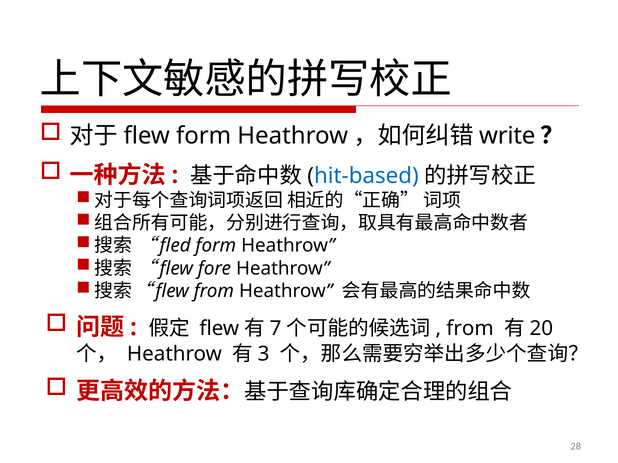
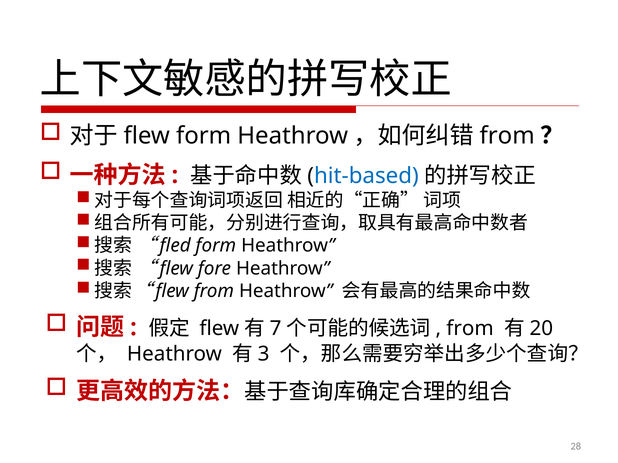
write at (507, 136): write -> from
